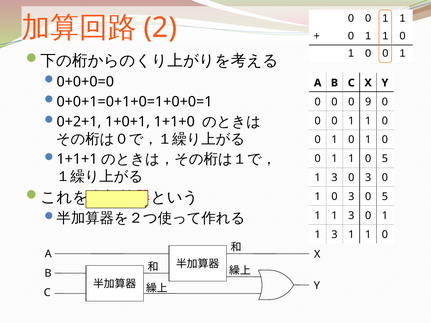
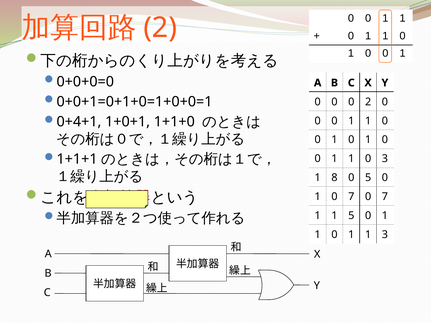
0 9: 9 -> 2
0+2+1: 0+2+1 -> 0+4+1
1 0 5: 5 -> 3
3 at (334, 178): 3 -> 8
3 at (368, 178): 3 -> 5
1 0 3: 3 -> 7
5 at (385, 197): 5 -> 7
3 at (351, 216): 3 -> 5
3 at (334, 235): 3 -> 0
0 at (385, 235): 0 -> 3
